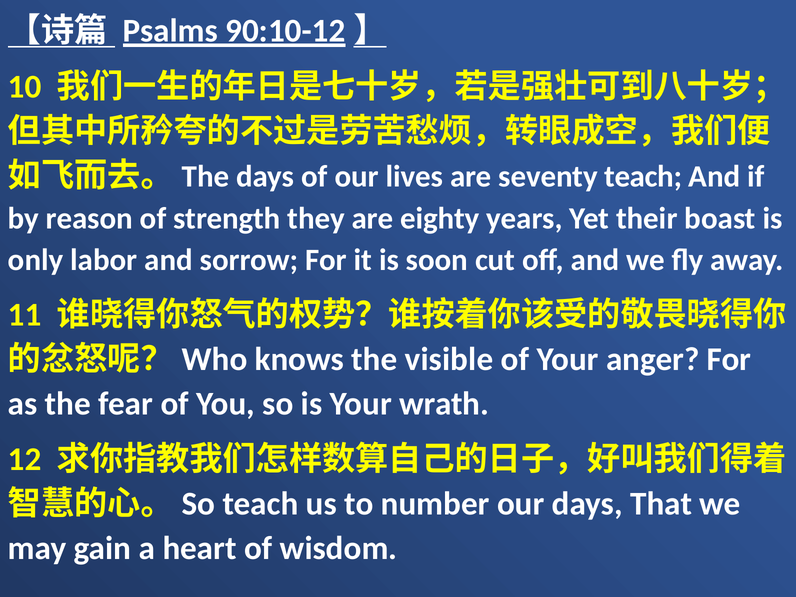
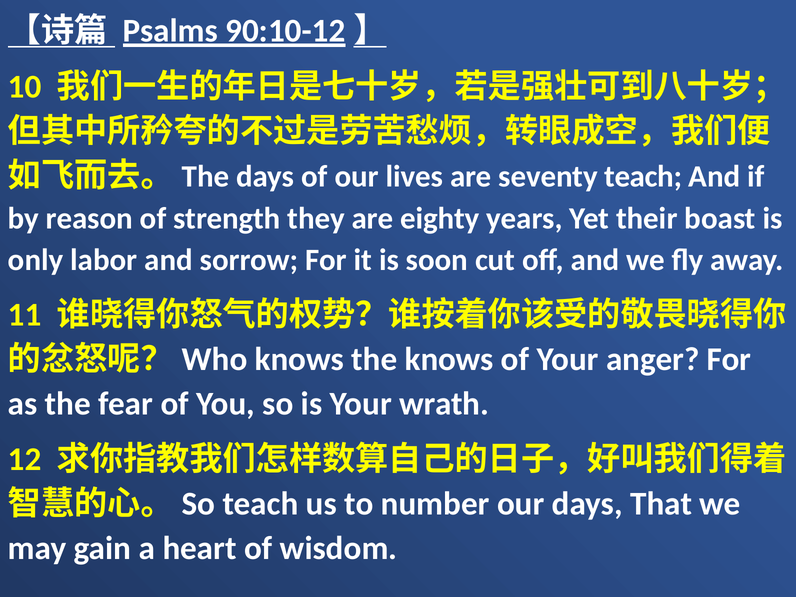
the visible: visible -> knows
